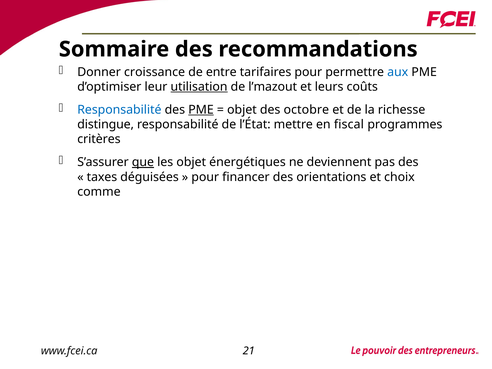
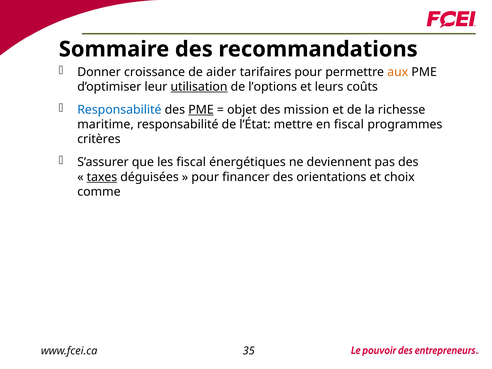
entre: entre -> aider
aux colour: blue -> orange
l’mazout: l’mazout -> l’options
octobre: octobre -> mission
distingue: distingue -> maritime
que underline: present -> none
les objet: objet -> fiscal
taxes underline: none -> present
21: 21 -> 35
